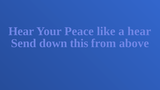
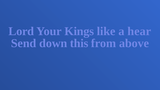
Hear at (21, 31): Hear -> Lord
Peace: Peace -> Kings
